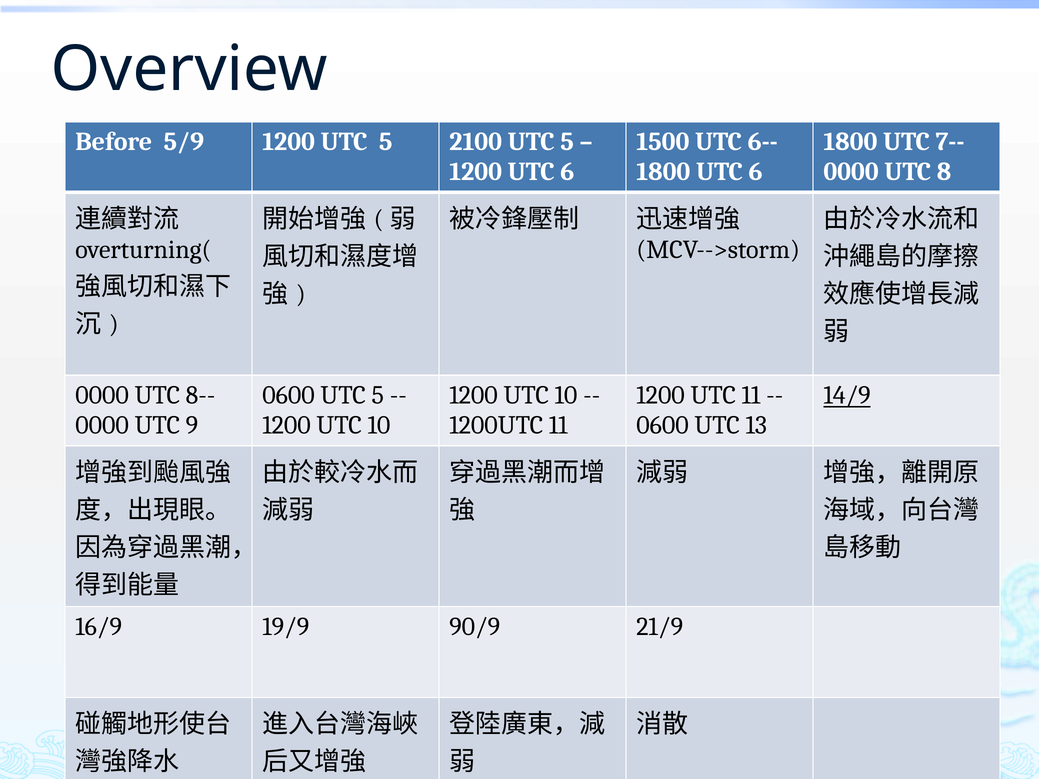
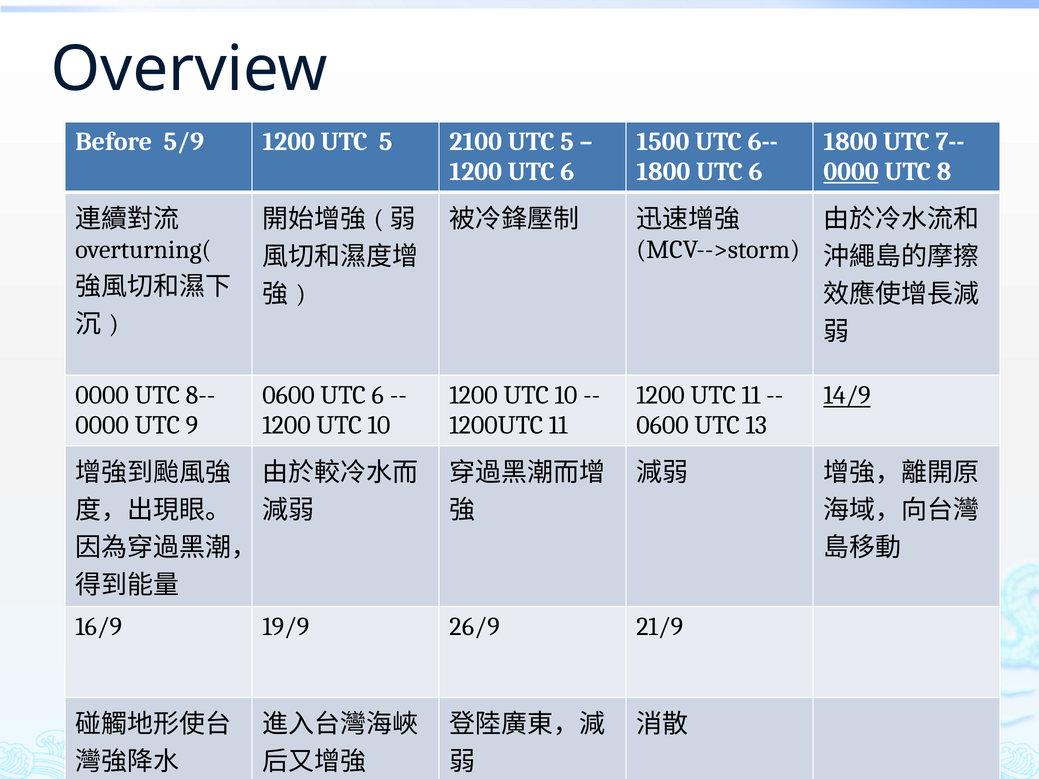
0000 at (851, 172) underline: none -> present
0600 UTC 5: 5 -> 6
90/9: 90/9 -> 26/9
